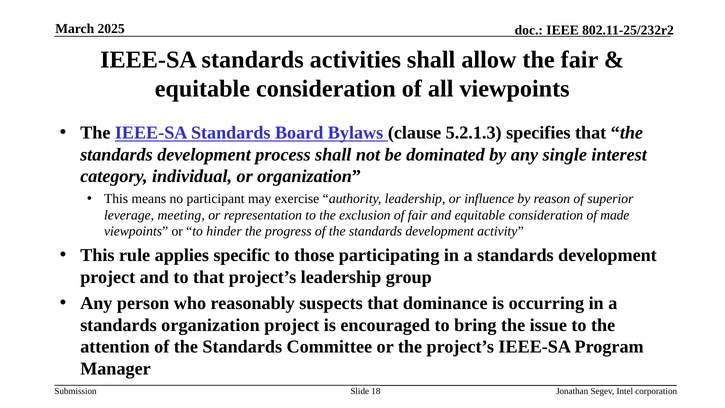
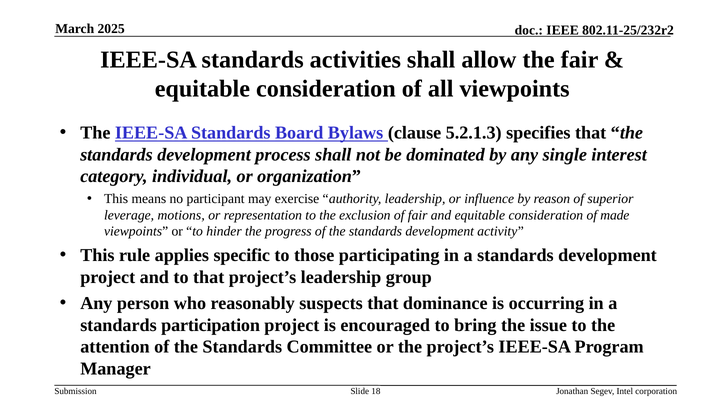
meeting: meeting -> motions
standards organization: organization -> participation
